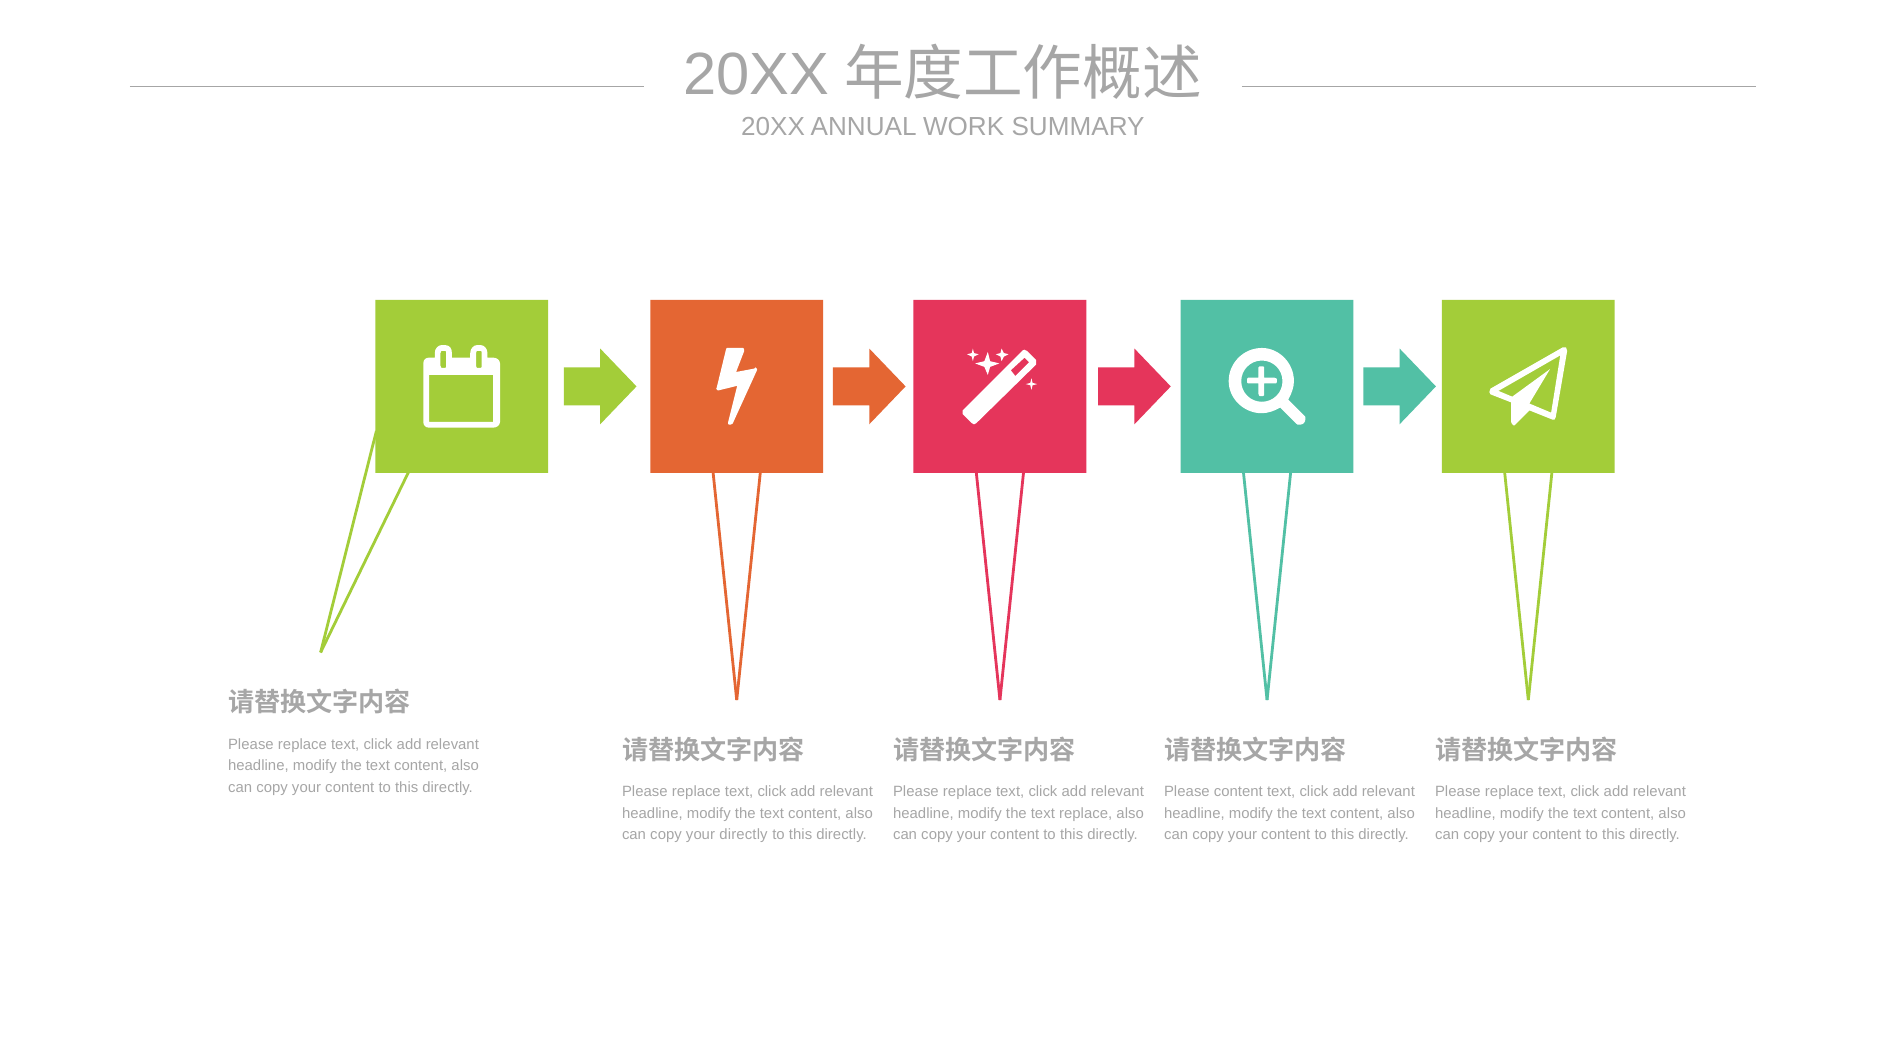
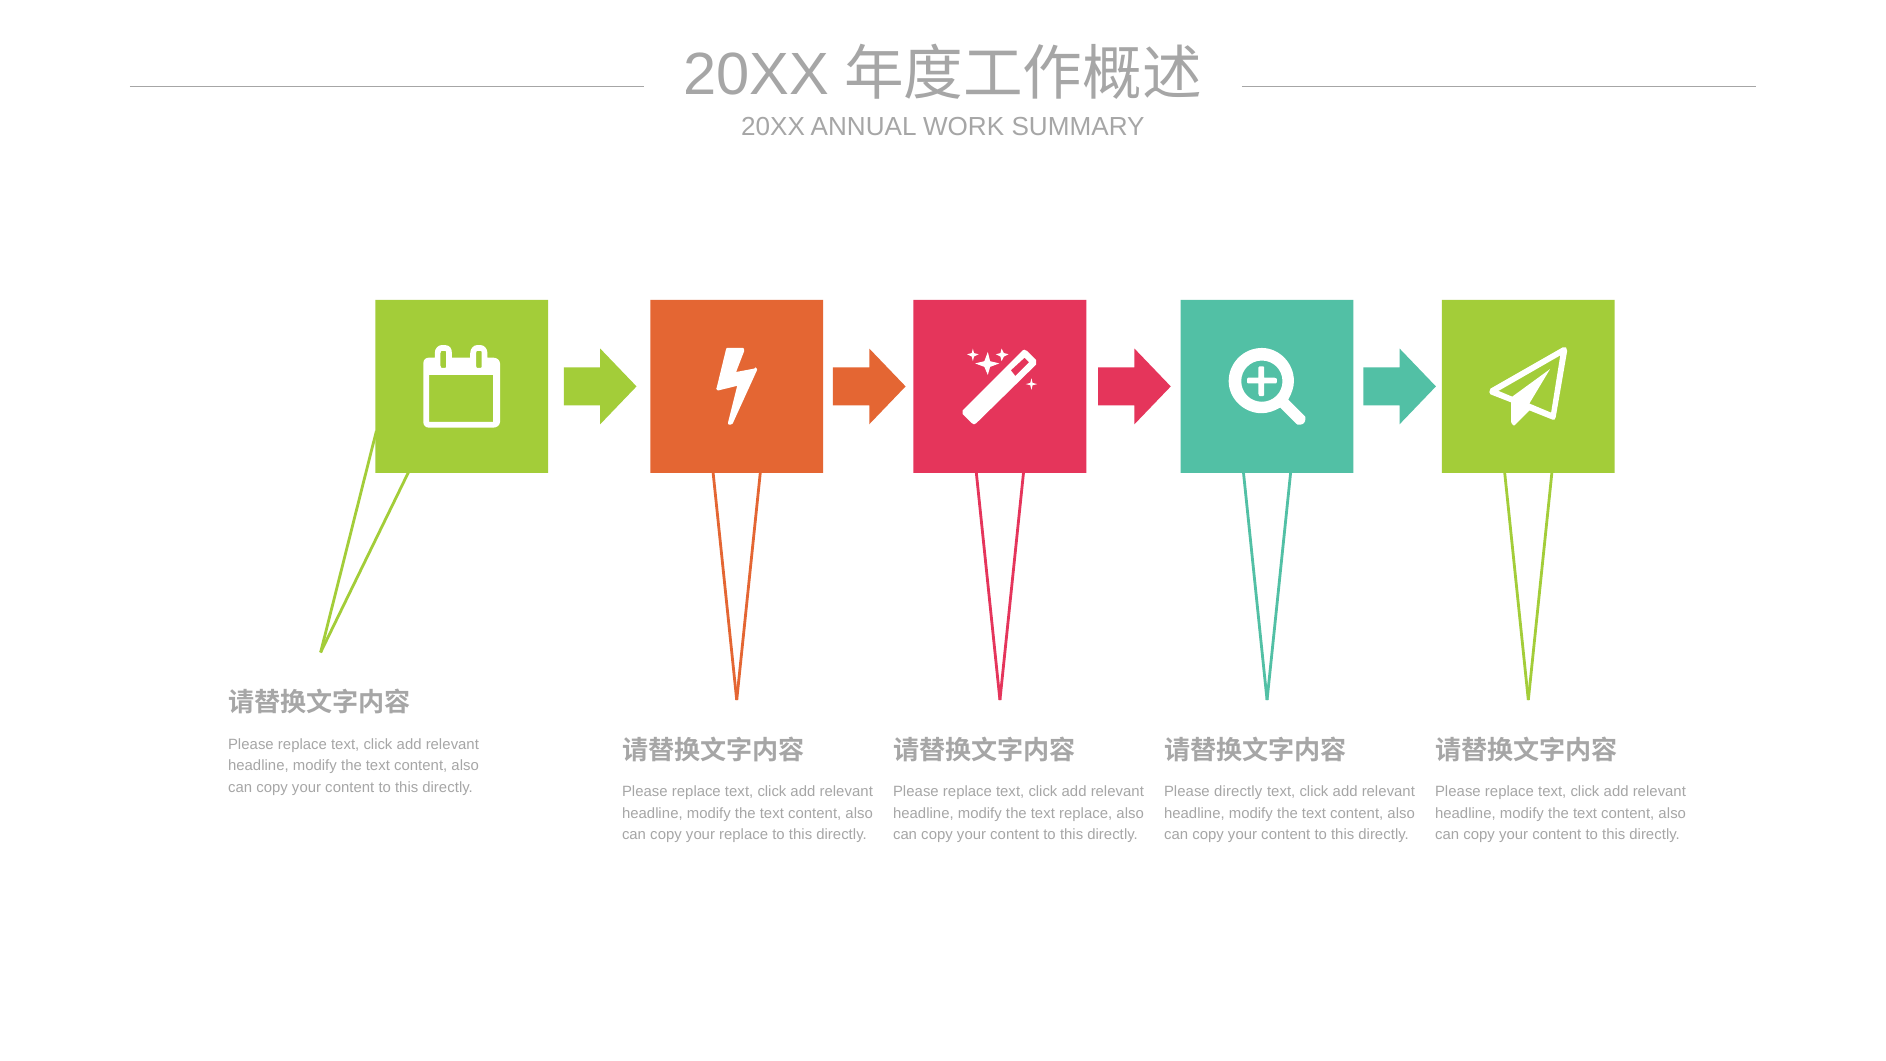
Please content: content -> directly
your directly: directly -> replace
